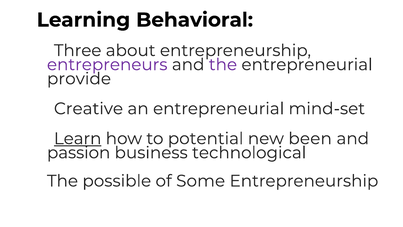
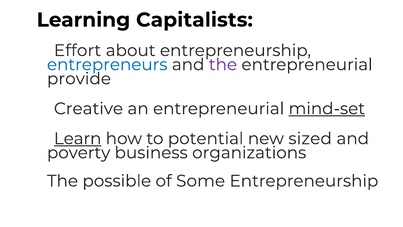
Behavioral: Behavioral -> Capitalists
Three: Three -> Effort
entrepreneurs colour: purple -> blue
mind-set underline: none -> present
been: been -> sized
passion: passion -> poverty
technological: technological -> organizations
